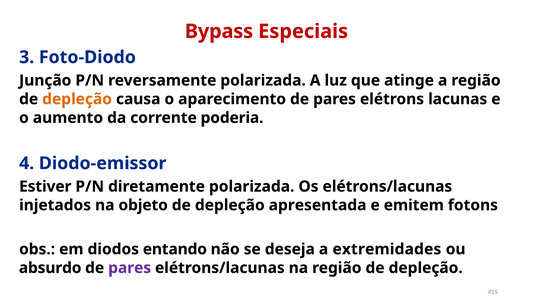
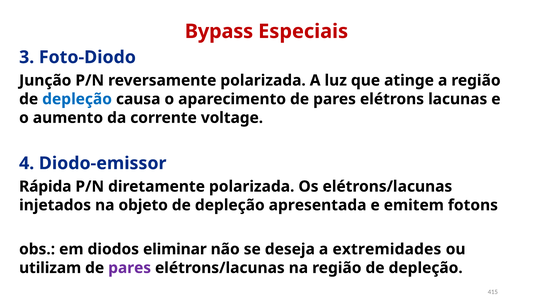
depleção at (77, 99) colour: orange -> blue
poderia: poderia -> voltage
Estiver: Estiver -> Rápida
entando: entando -> eliminar
absurdo: absurdo -> utilizam
